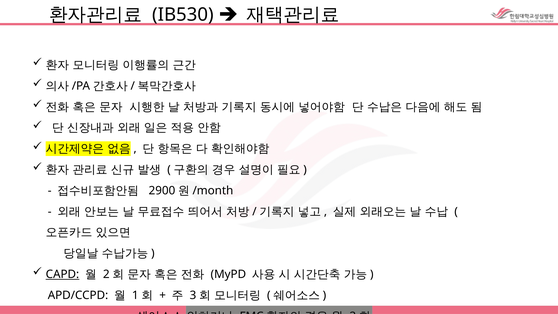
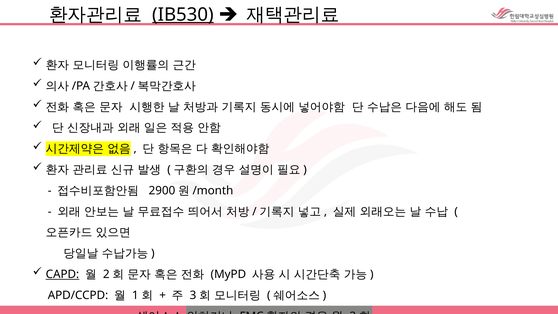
IB530 underline: none -> present
